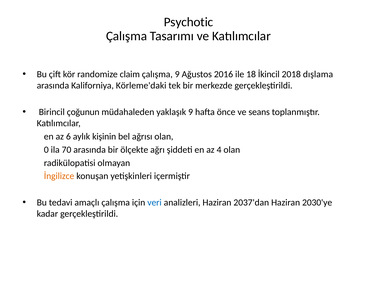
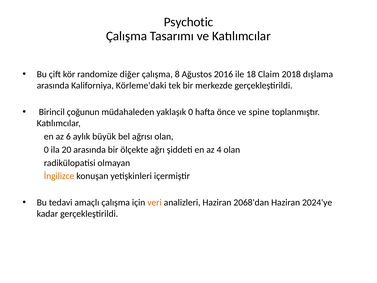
claim: claim -> diğer
çalışma 9: 9 -> 8
İkincil: İkincil -> Claim
yaklaşık 9: 9 -> 0
seans: seans -> spine
kişinin: kişinin -> büyük
70: 70 -> 20
veri colour: blue -> orange
2037'dan: 2037'dan -> 2068'dan
2030'ye: 2030'ye -> 2024'ye
